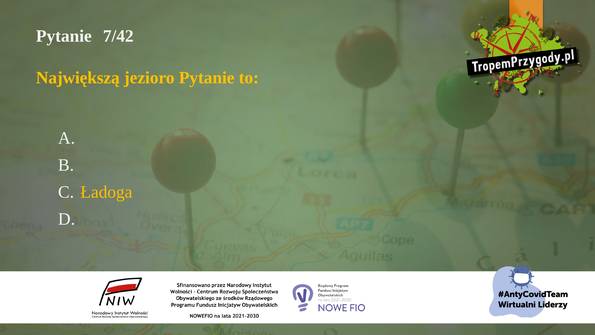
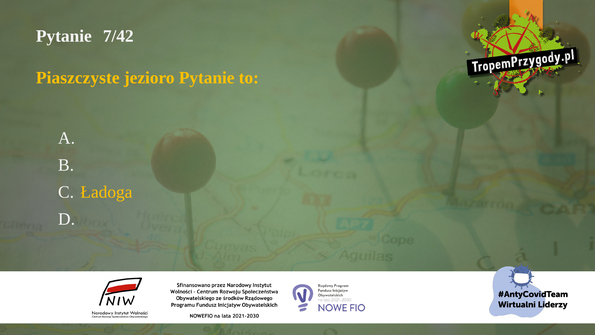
Największą: Największą -> Piaszczyste
